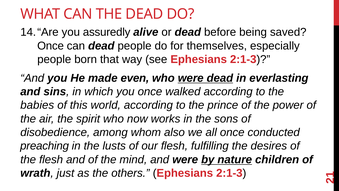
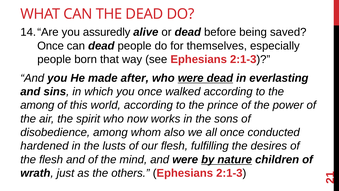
even: even -> after
babies at (37, 105): babies -> among
preaching: preaching -> hardened
